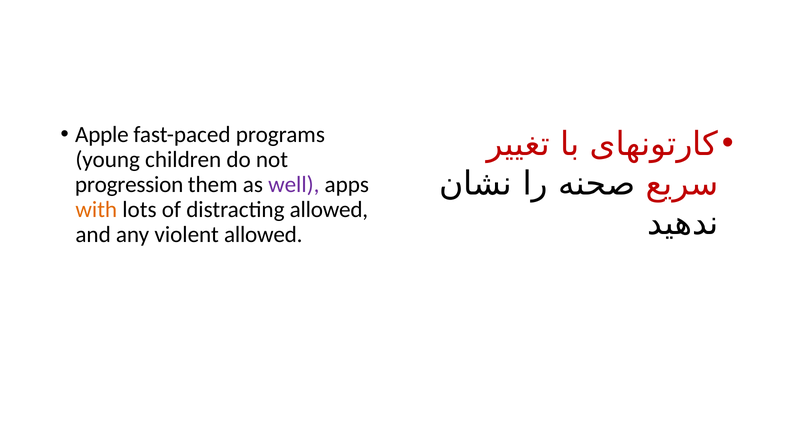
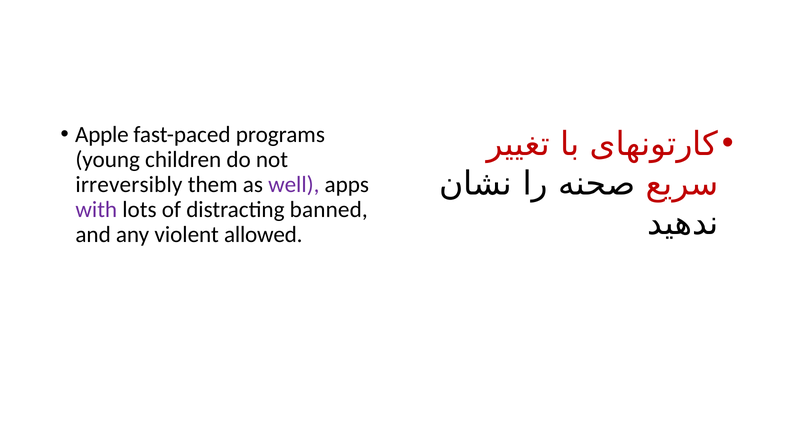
progression: progression -> irreversibly
with colour: orange -> purple
distracting allowed: allowed -> banned
